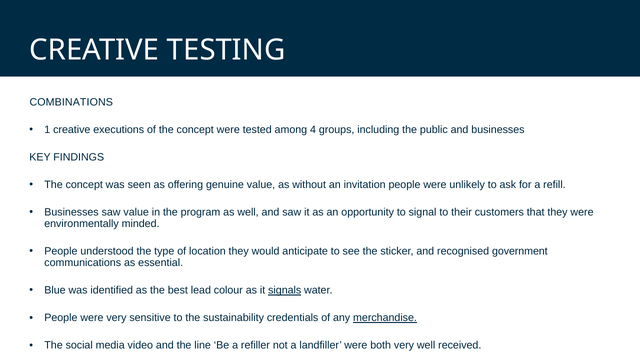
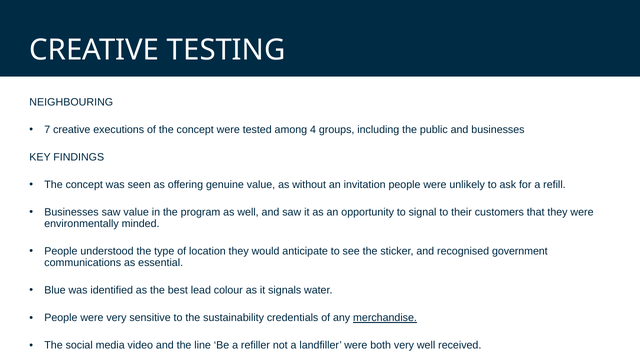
COMBINATIONS: COMBINATIONS -> NEIGHBOURING
1: 1 -> 7
signals underline: present -> none
